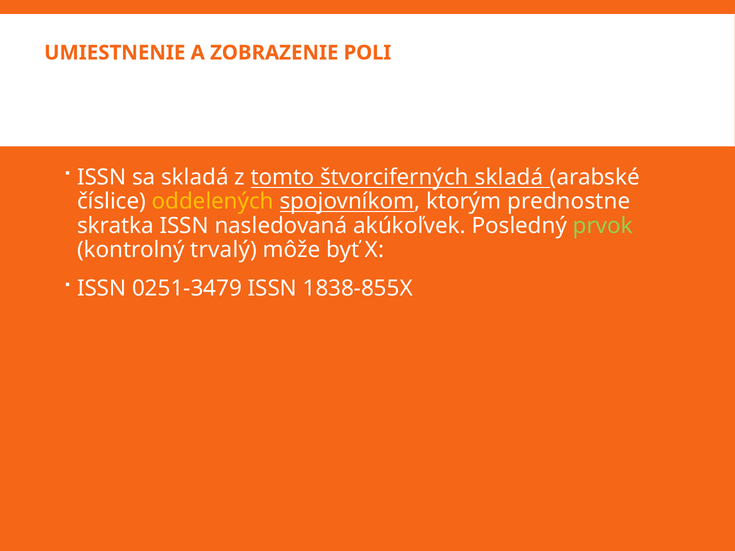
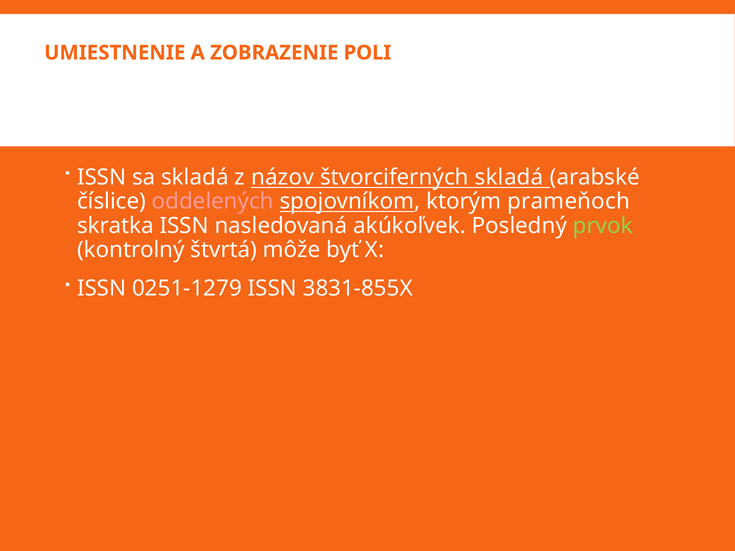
tomto: tomto -> názov
oddelených colour: yellow -> pink
prednostne: prednostne -> prameňoch
trvalý: trvalý -> štvrtá
0251-3479: 0251-3479 -> 0251-1279
1838-855X: 1838-855X -> 3831-855X
